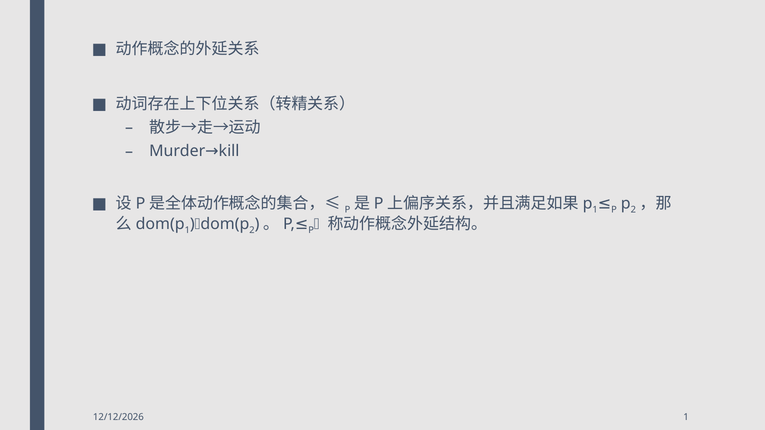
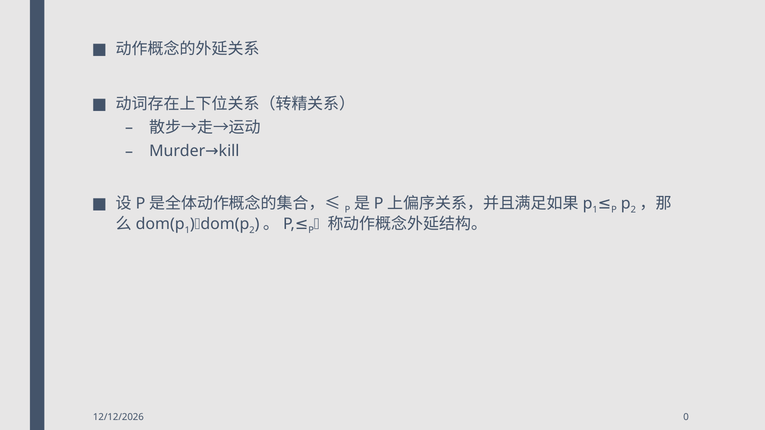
1 at (686, 417): 1 -> 0
